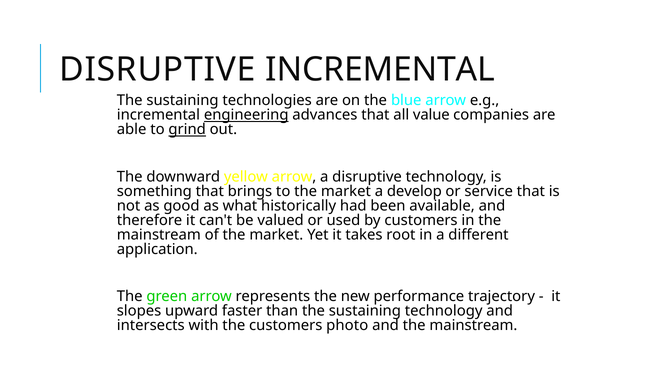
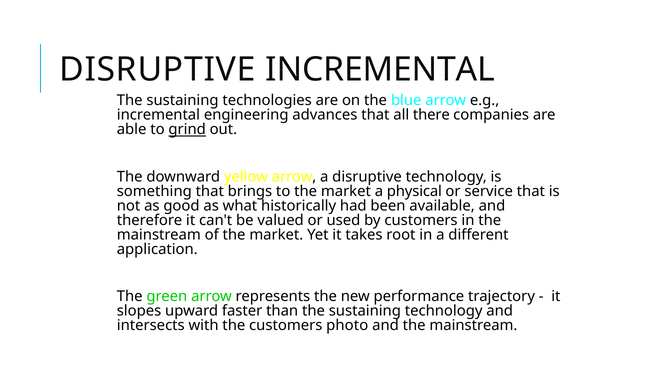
engineering underline: present -> none
value: value -> there
develop: develop -> physical
